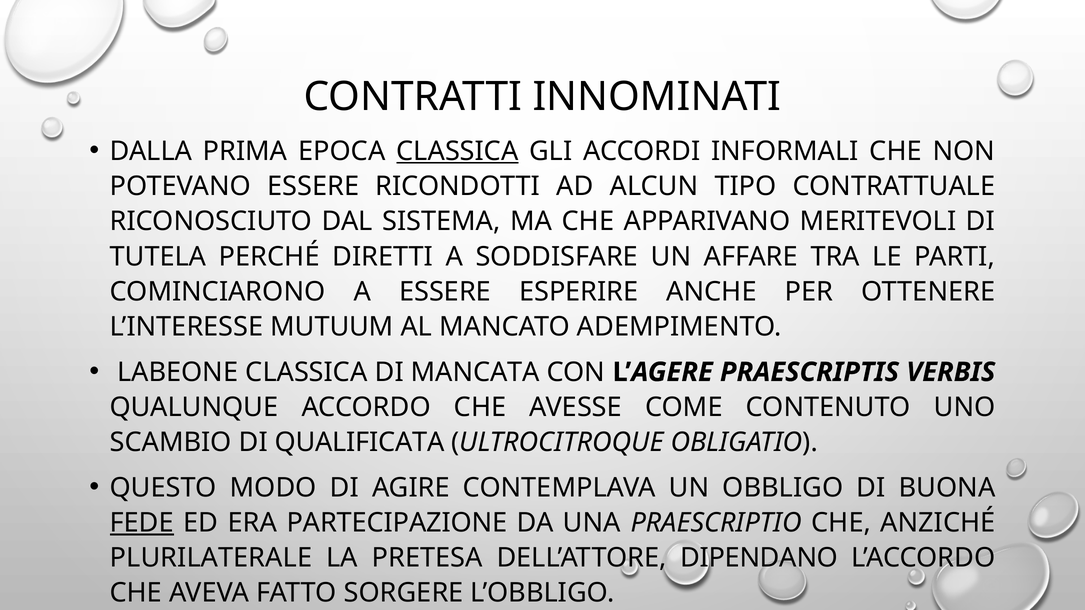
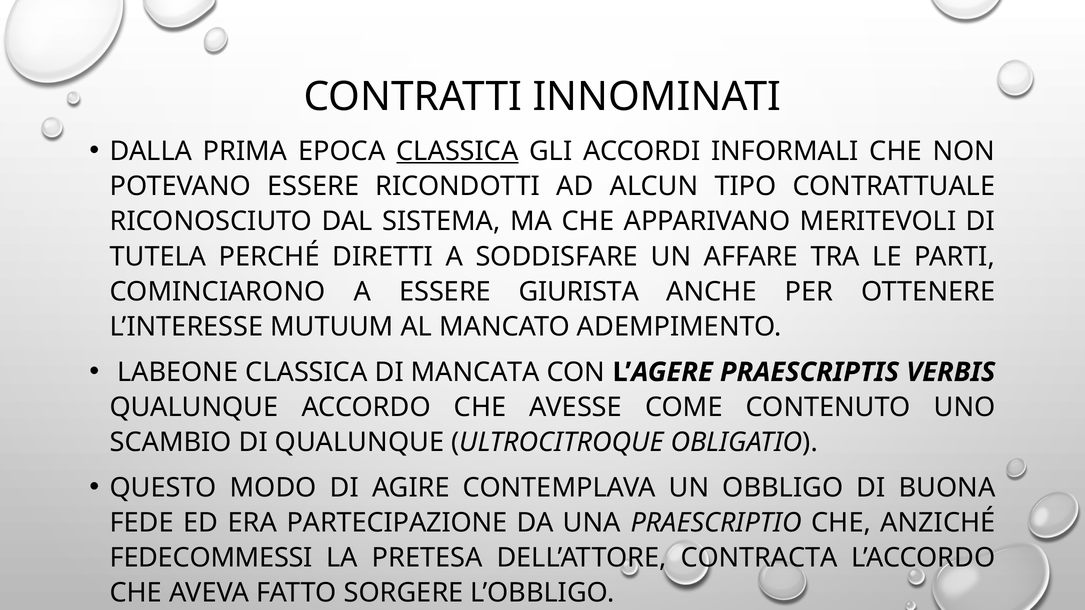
ESPERIRE: ESPERIRE -> GIURISTA
DI QUALIFICATA: QUALIFICATA -> QUALUNQUE
FEDE underline: present -> none
PLURILATERALE: PLURILATERALE -> FEDECOMMESSI
DIPENDANO: DIPENDANO -> CONTRACTA
